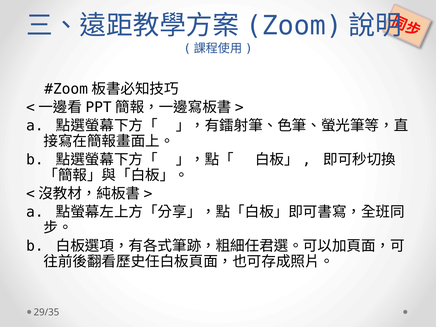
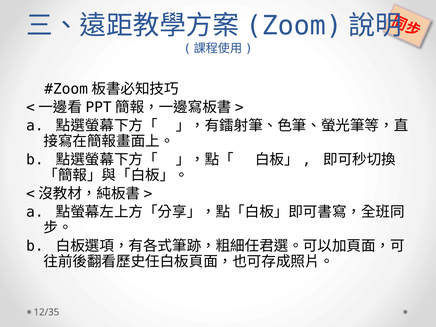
29/35: 29/35 -> 12/35
